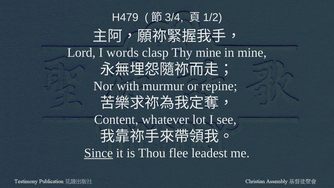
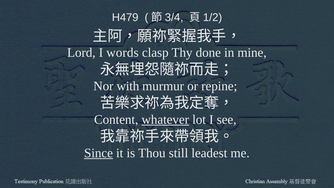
Thy mine: mine -> done
whatever underline: none -> present
flee: flee -> still
